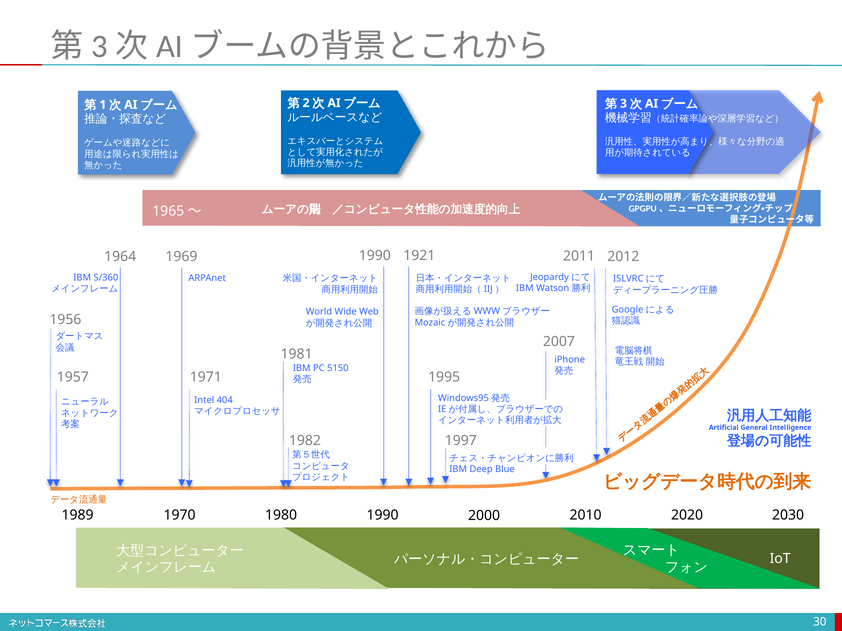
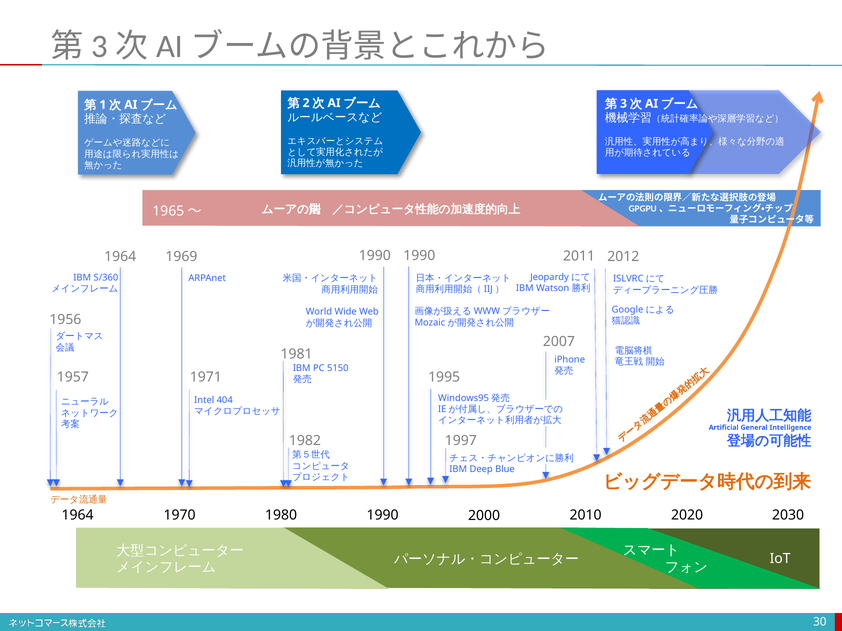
1990 1921: 1921 -> 1990
1989 at (78, 516): 1989 -> 1964
